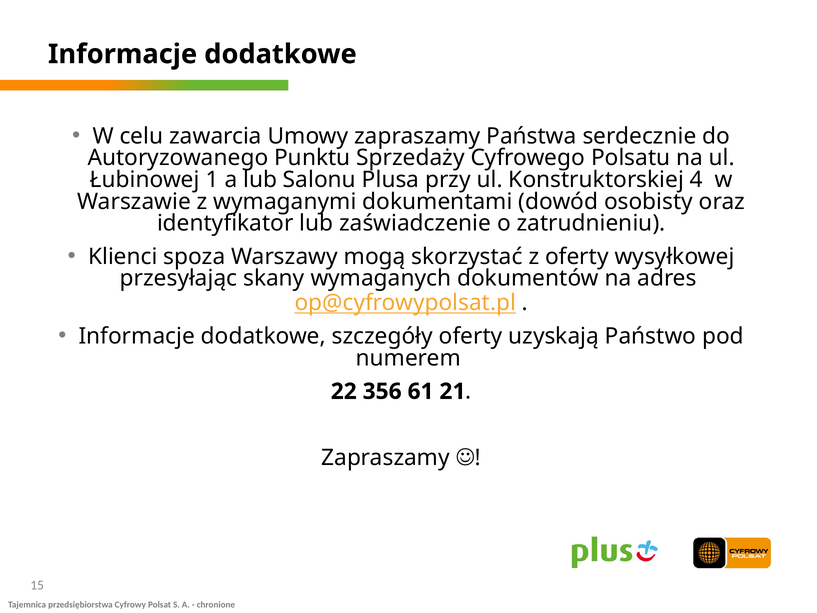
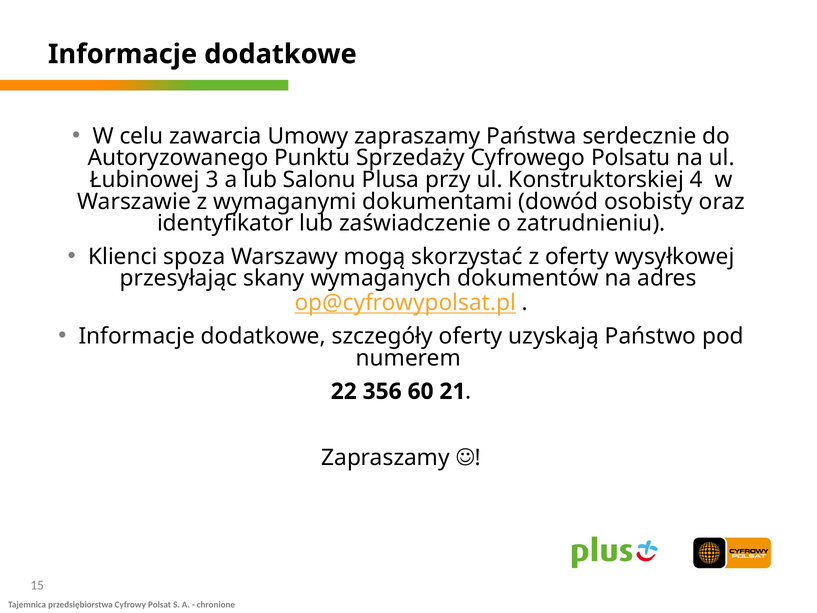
1: 1 -> 3
61: 61 -> 60
